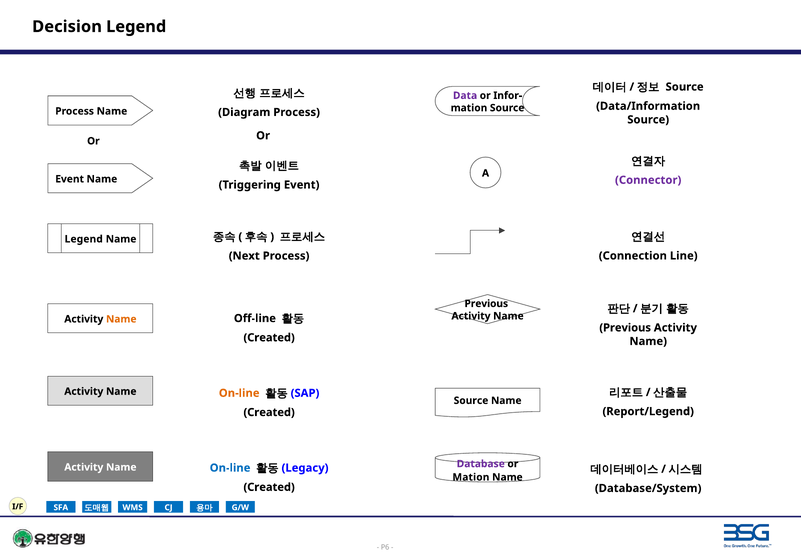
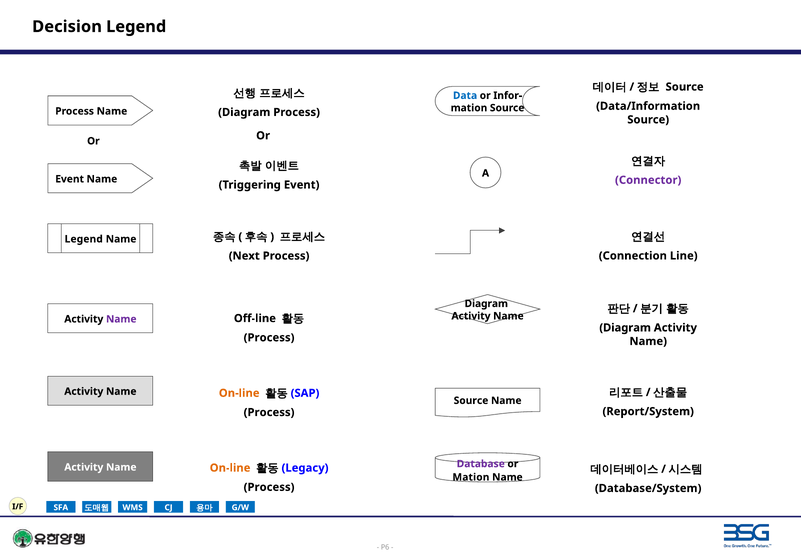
Data colour: purple -> blue
Previous at (486, 303): Previous -> Diagram
Name at (121, 319) colour: orange -> purple
Previous at (625, 327): Previous -> Diagram
Created at (269, 337): Created -> Process
Report/Legend: Report/Legend -> Report/System
Created at (269, 412): Created -> Process
On-line at (230, 468) colour: blue -> orange
Created at (269, 487): Created -> Process
